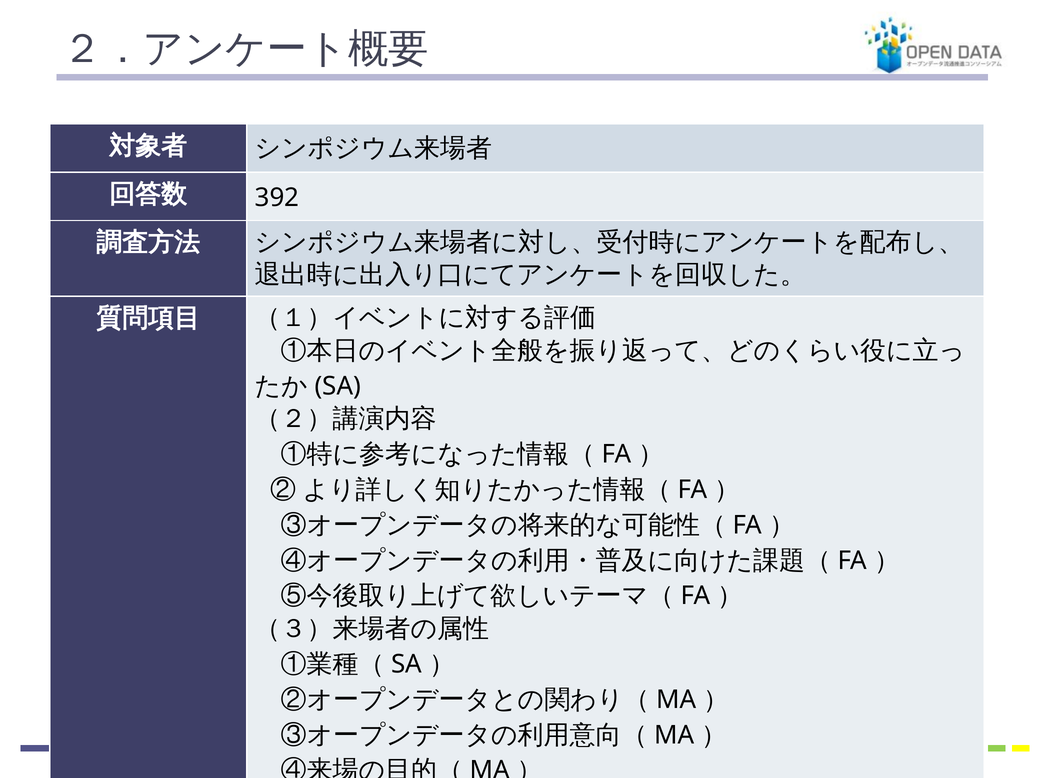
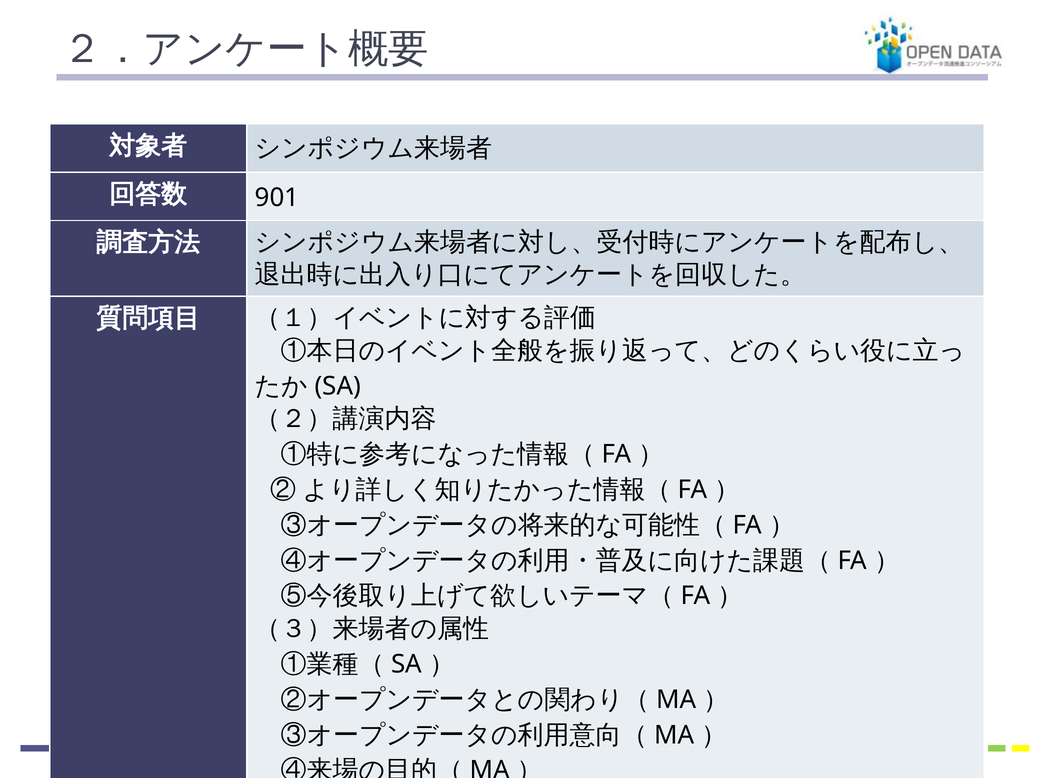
392: 392 -> 901
